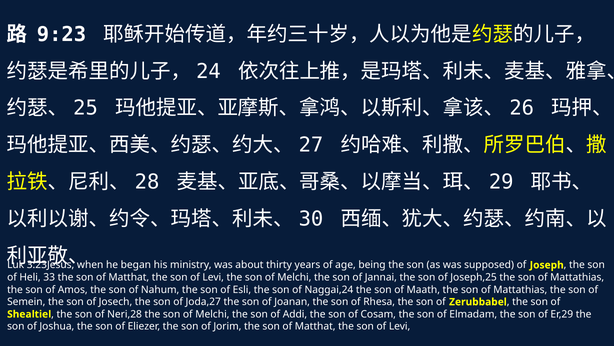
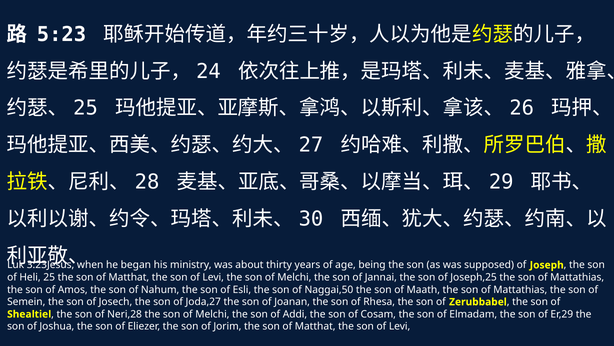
9:23: 9:23 -> 5:23
33: 33 -> 25
Naggai,24: Naggai,24 -> Naggai,50
